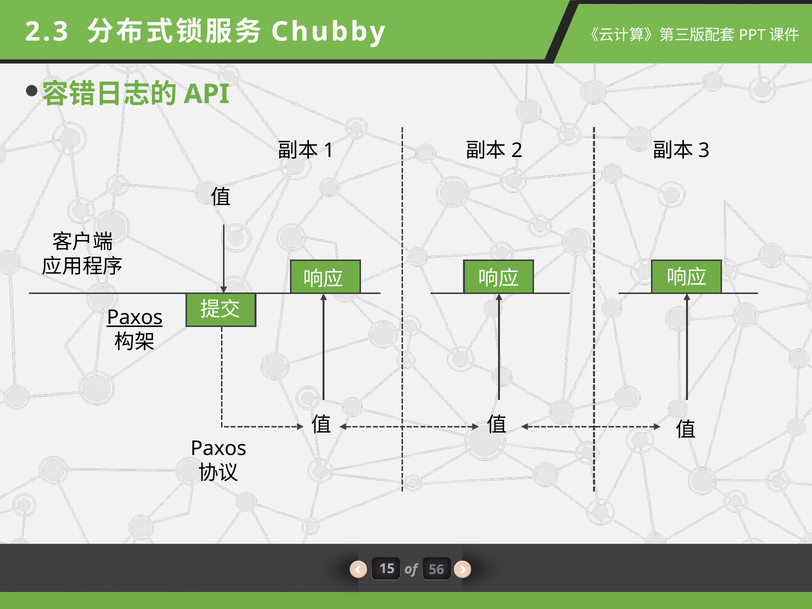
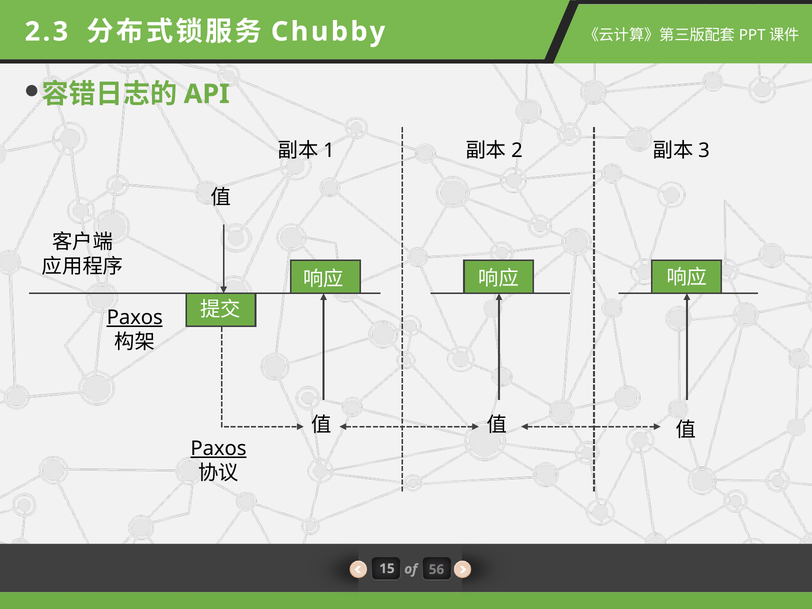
Paxos at (218, 448) underline: none -> present
